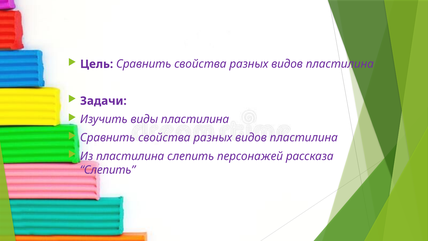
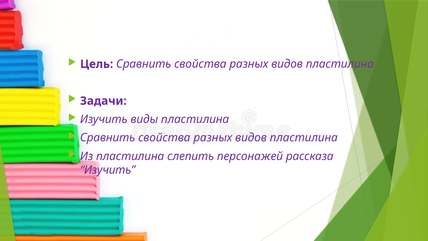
Слепить at (108, 170): Слепить -> Изучить
